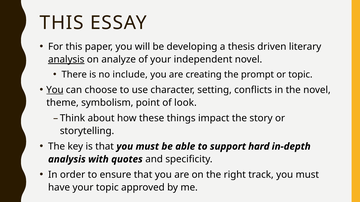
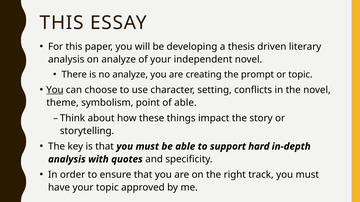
analysis at (66, 60) underline: present -> none
no include: include -> analyze
of look: look -> able
